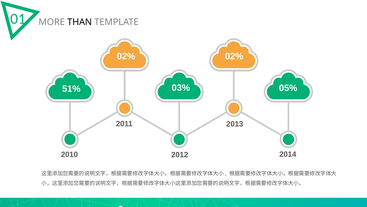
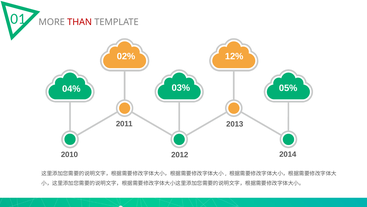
THAN colour: black -> red
02% at (234, 56): 02% -> 12%
51%: 51% -> 04%
